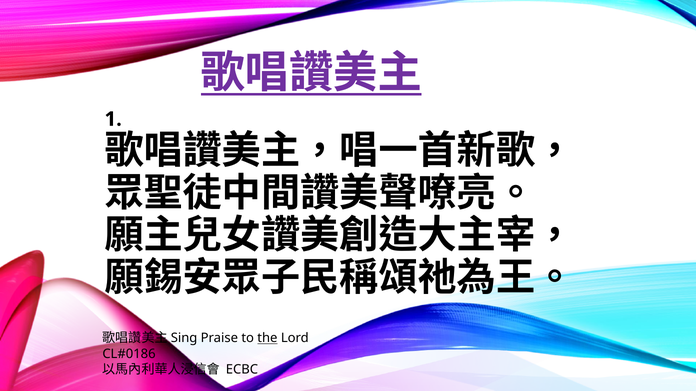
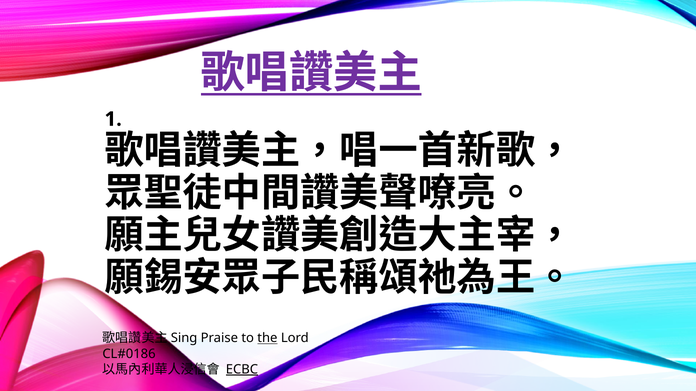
ECBC underline: none -> present
